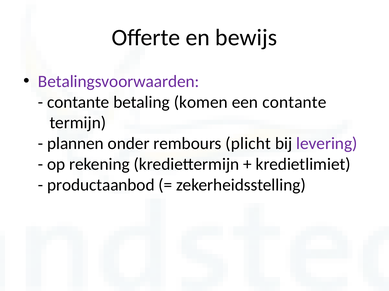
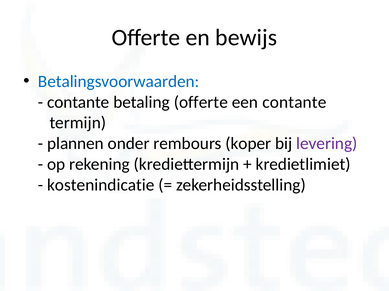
Betalingsvoorwaarden colour: purple -> blue
betaling komen: komen -> offerte
plicht: plicht -> koper
productaanbod: productaanbod -> kostenindicatie
